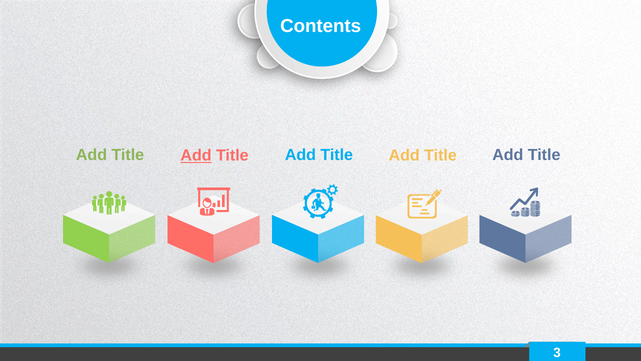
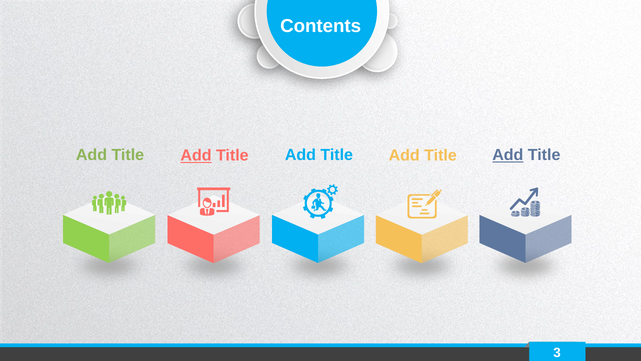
Add at (508, 155) underline: none -> present
